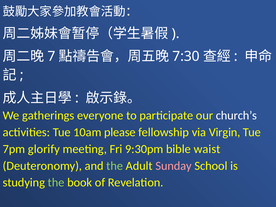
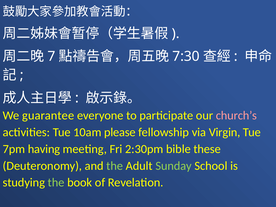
gatherings: gatherings -> guarantee
church’s colour: white -> pink
glorify: glorify -> having
9:30pm: 9:30pm -> 2:30pm
waist: waist -> these
Sunday colour: pink -> light green
